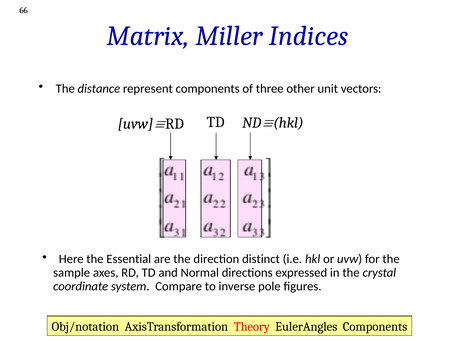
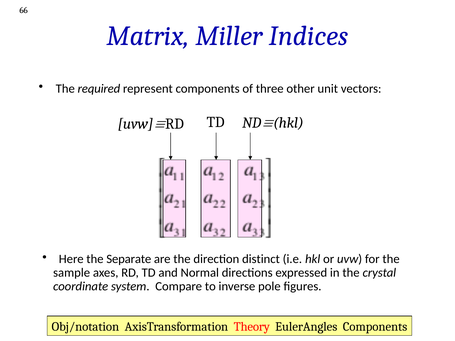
distance: distance -> required
Essential: Essential -> Separate
